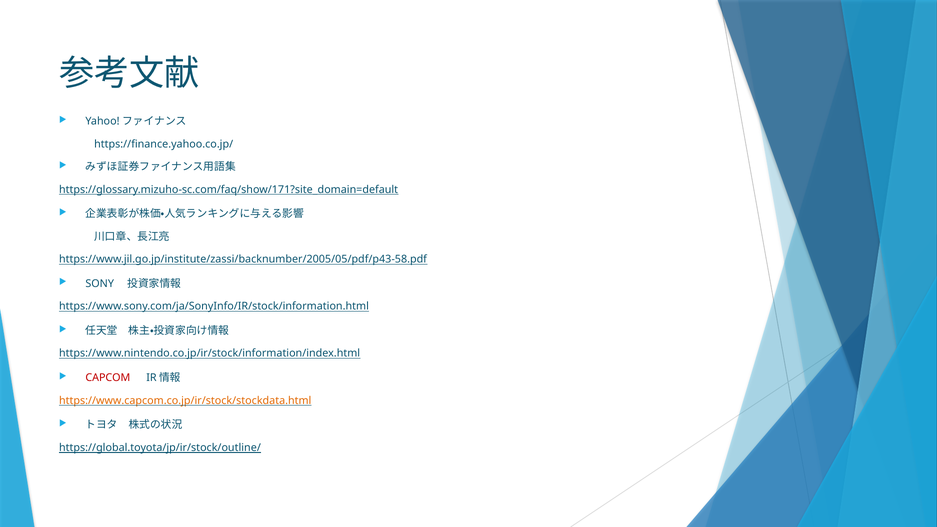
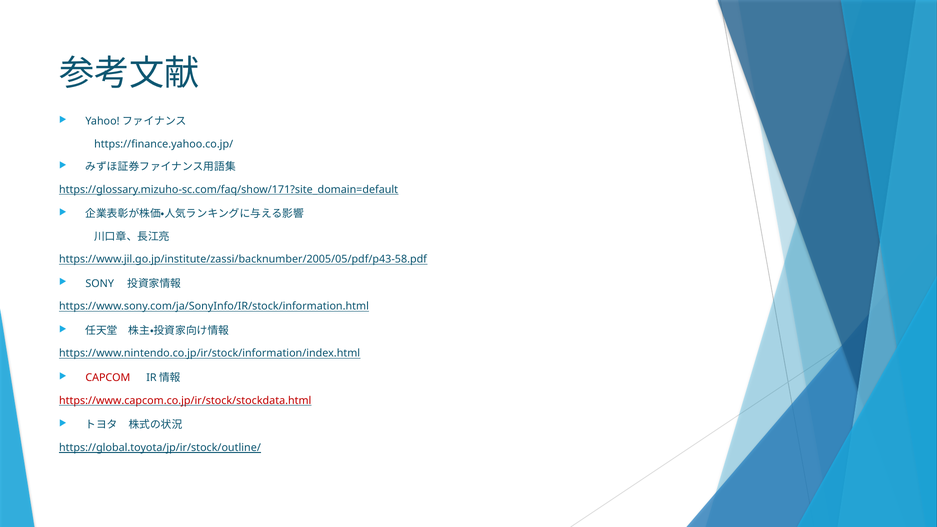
https://www.capcom.co.jp/ir/stock/stockdata.html colour: orange -> red
